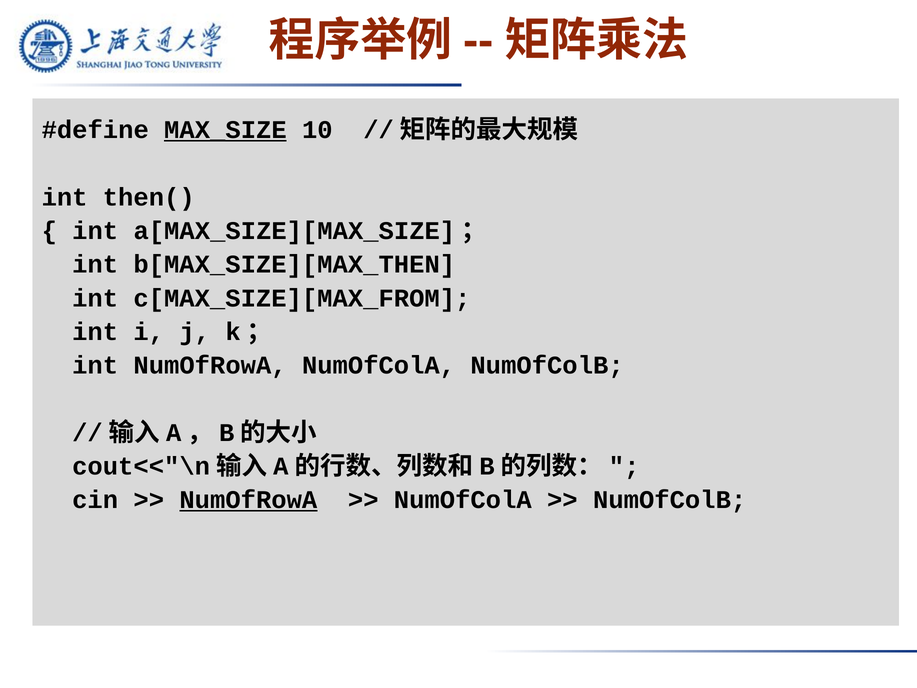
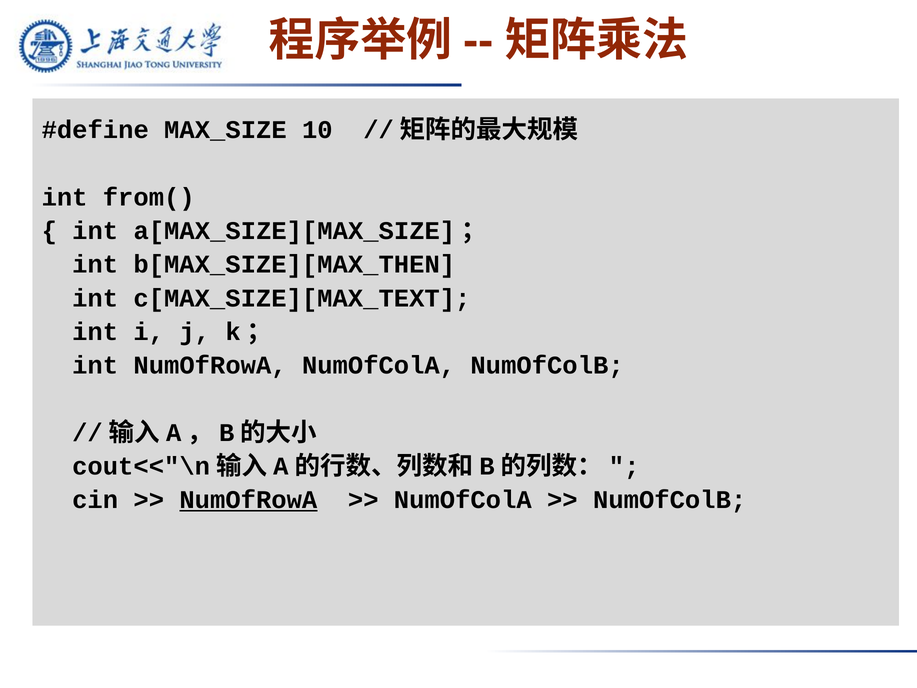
MAX_SIZE underline: present -> none
then(: then( -> from(
c[MAX_SIZE][MAX_FROM: c[MAX_SIZE][MAX_FROM -> c[MAX_SIZE][MAX_TEXT
